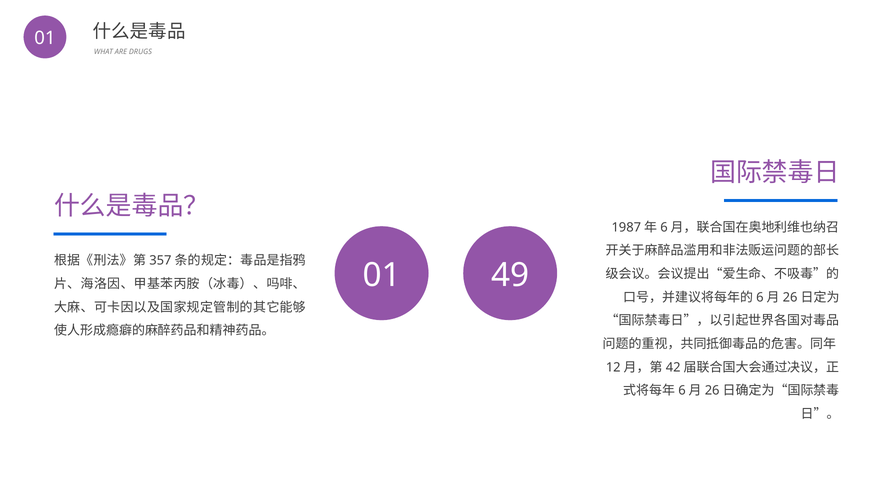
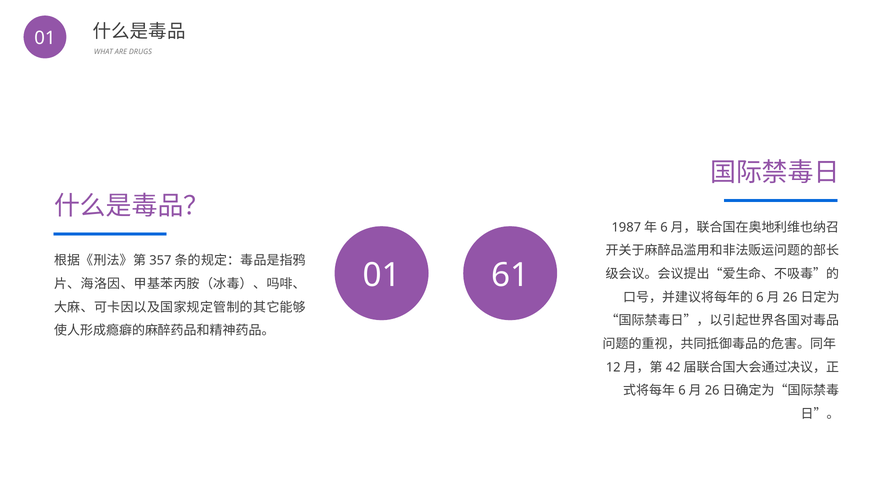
49: 49 -> 61
